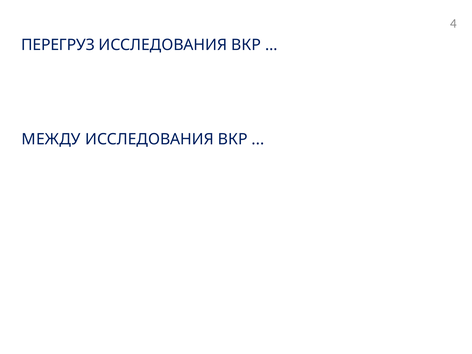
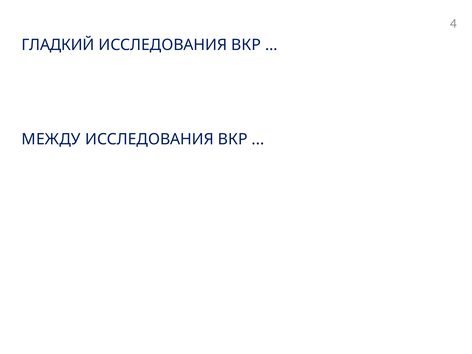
ПЕРЕГРУЗ: ПЕРЕГРУЗ -> ГЛАДКИЙ
